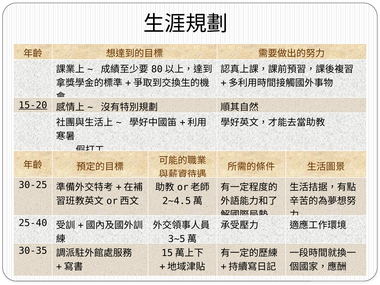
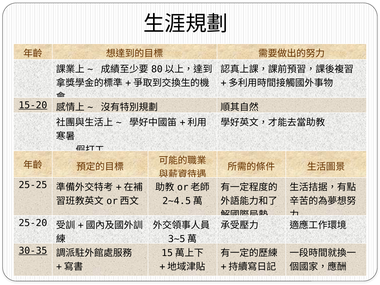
30-25: 30-25 -> 25-25
25-40: 25-40 -> 25-20
30-35 underline: none -> present
